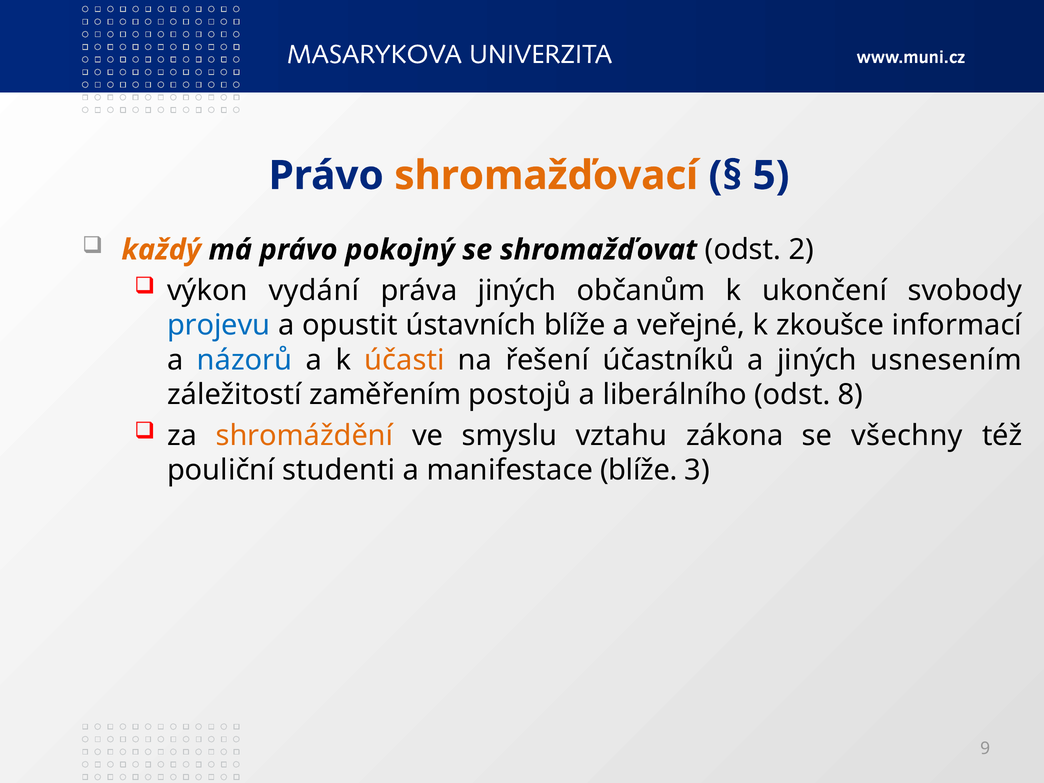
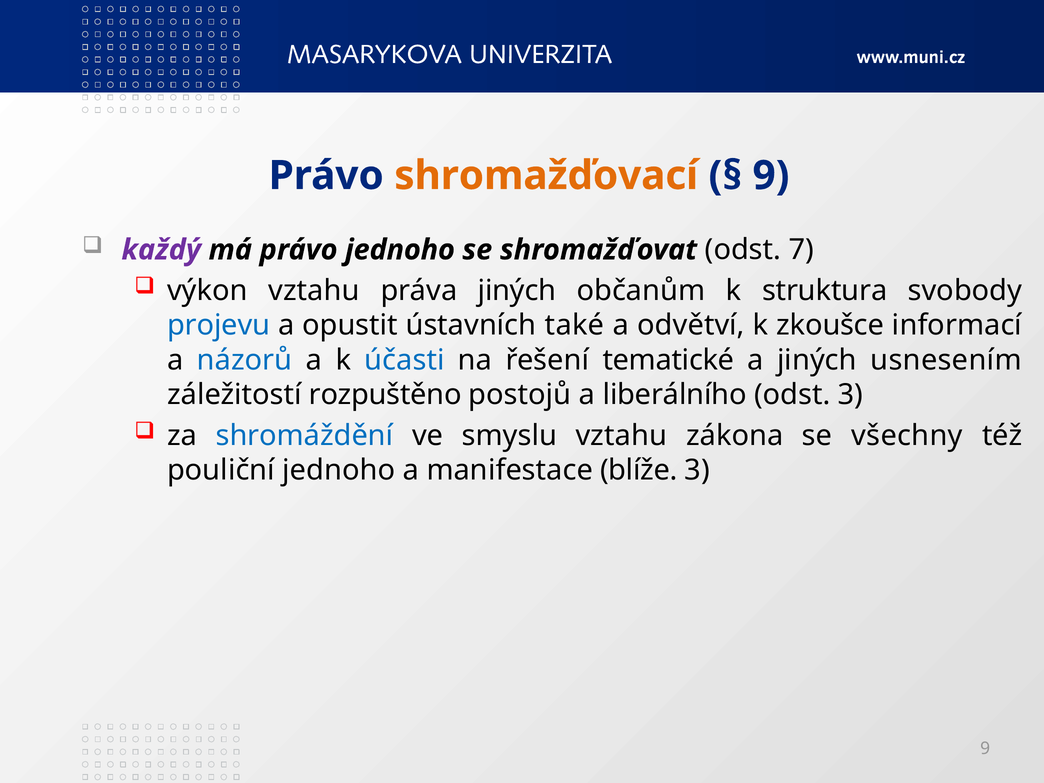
5 at (771, 176): 5 -> 9
každý colour: orange -> purple
právo pokojný: pokojný -> jednoho
2: 2 -> 7
výkon vydání: vydání -> vztahu
ukončení: ukončení -> struktura
ústavních blíže: blíže -> také
veřejné: veřejné -> odvětví
účasti colour: orange -> blue
účastníků: účastníků -> tematické
zaměřením: zaměřením -> rozpuštěno
odst 8: 8 -> 3
shromáždění colour: orange -> blue
pouliční studenti: studenti -> jednoho
